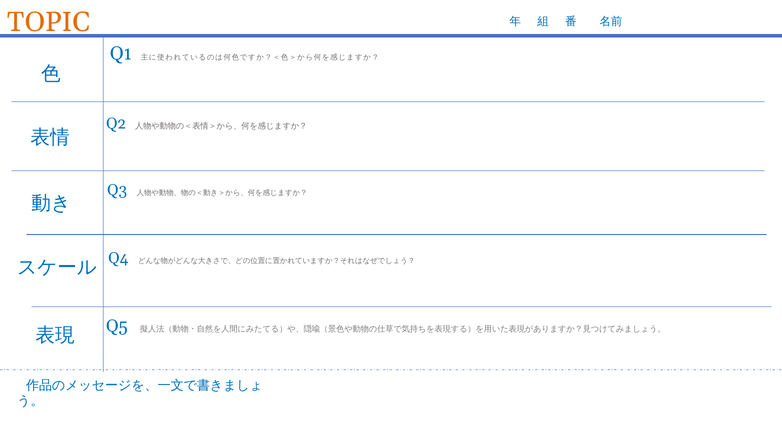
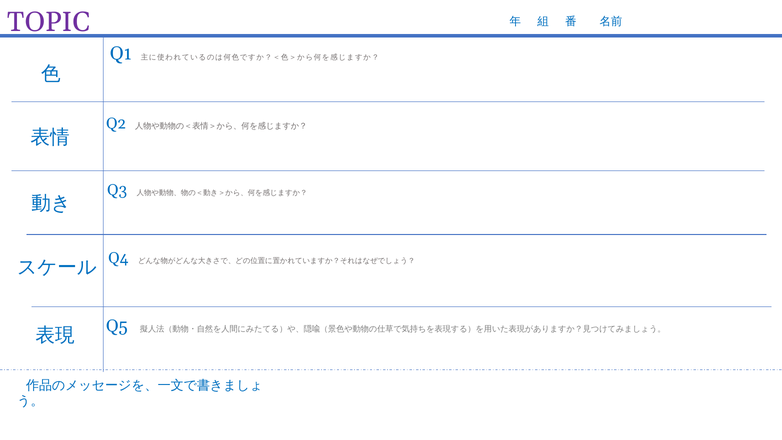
TOPIC colour: orange -> purple
